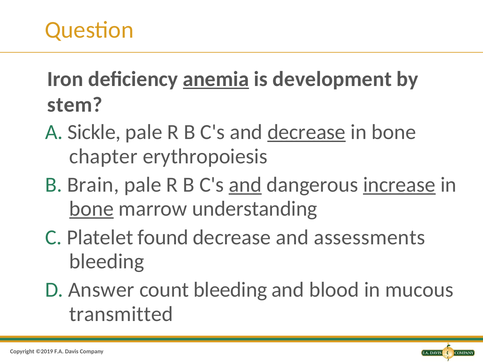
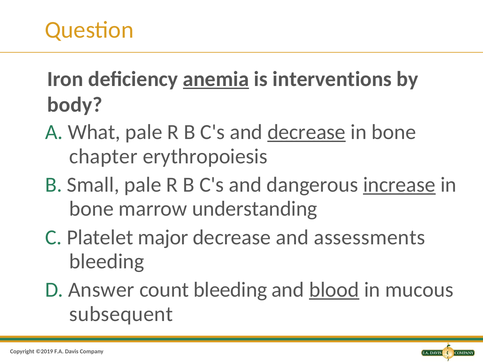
development: development -> interventions
stem: stem -> body
Sickle: Sickle -> What
Brain: Brain -> Small
and at (245, 185) underline: present -> none
bone at (91, 209) underline: present -> none
found: found -> major
blood underline: none -> present
transmitted: transmitted -> subsequent
